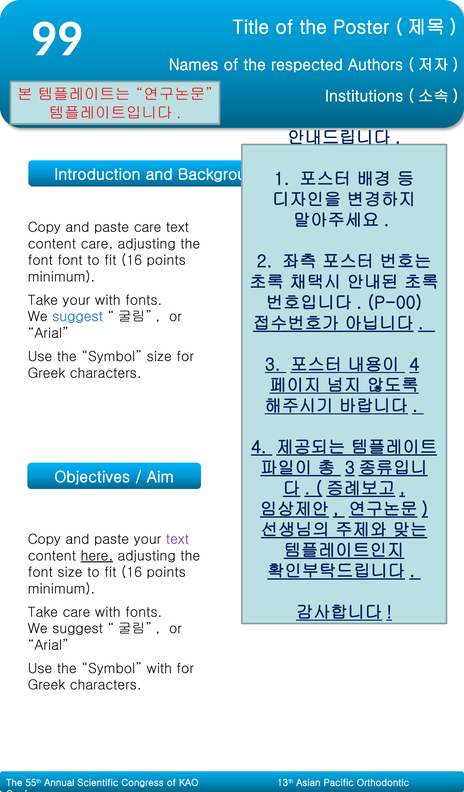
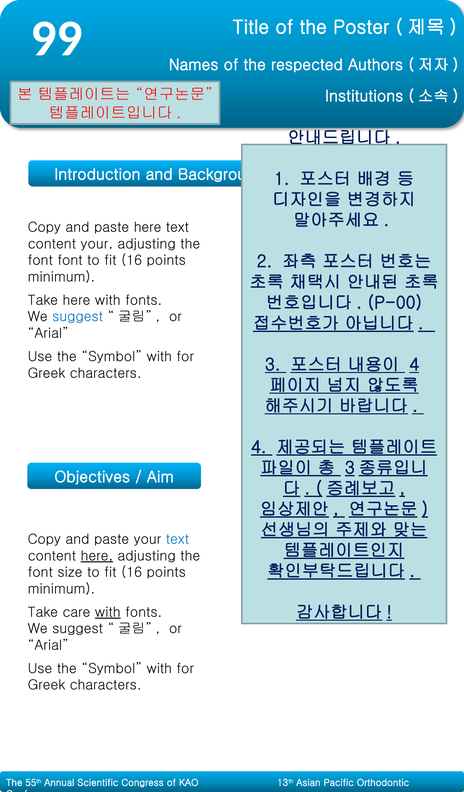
paste care: care -> here
content care: care -> your
Take your: your -> here
size at (159, 357): size -> with
text at (177, 539) colour: purple -> blue
with at (108, 612) underline: none -> present
